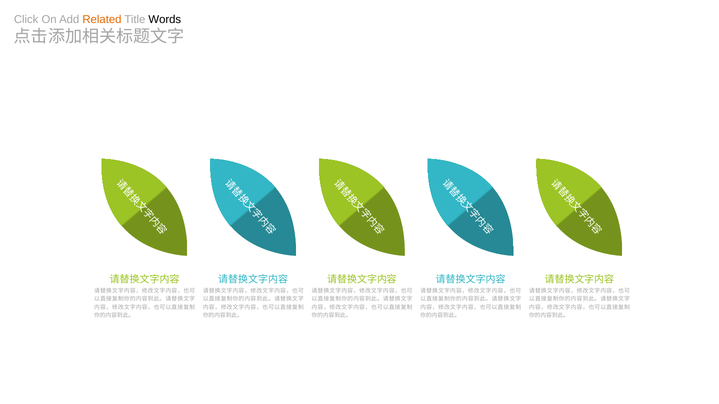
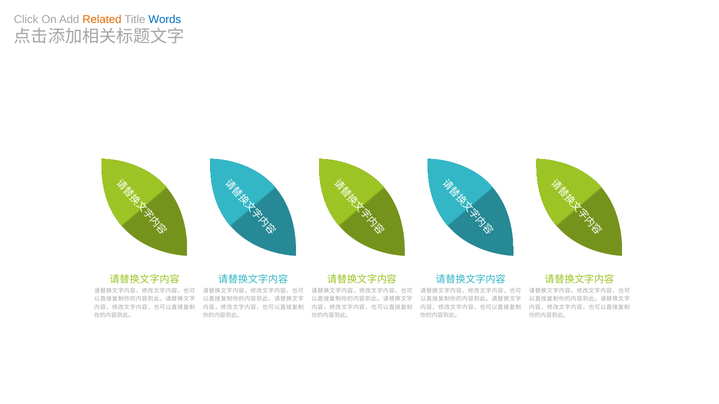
Words colour: black -> blue
